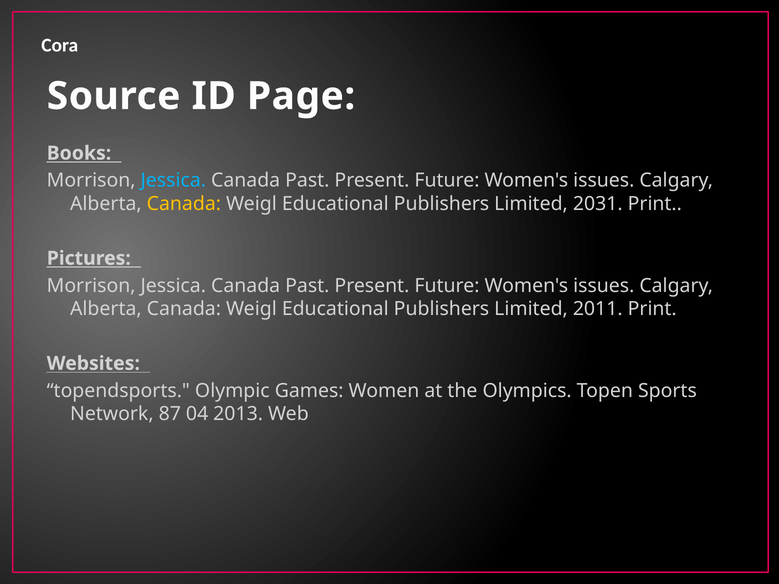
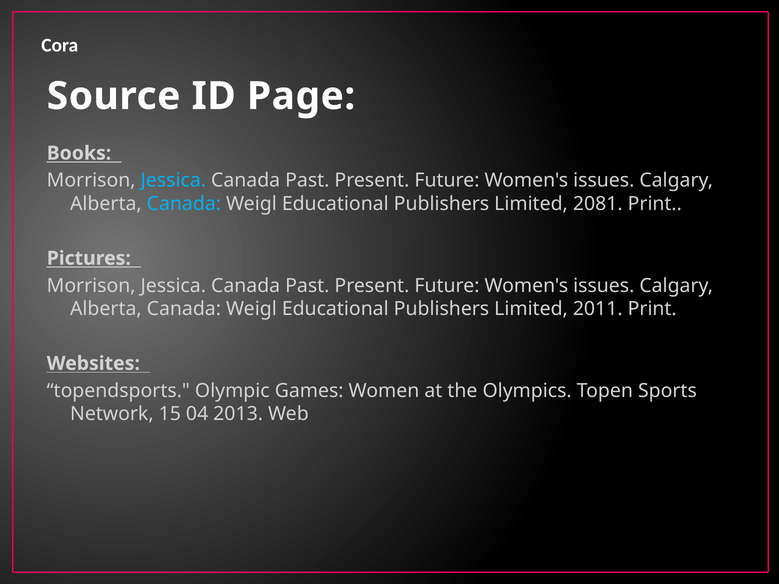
Canada at (184, 204) colour: yellow -> light blue
2031: 2031 -> 2081
87: 87 -> 15
